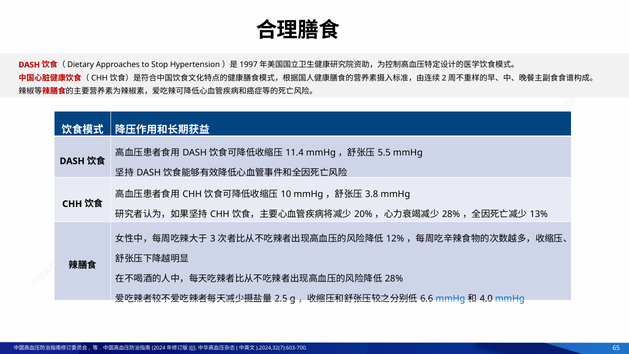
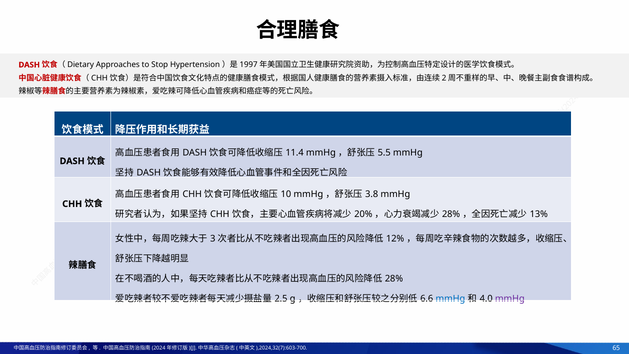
mmHg at (510, 299) colour: blue -> purple
